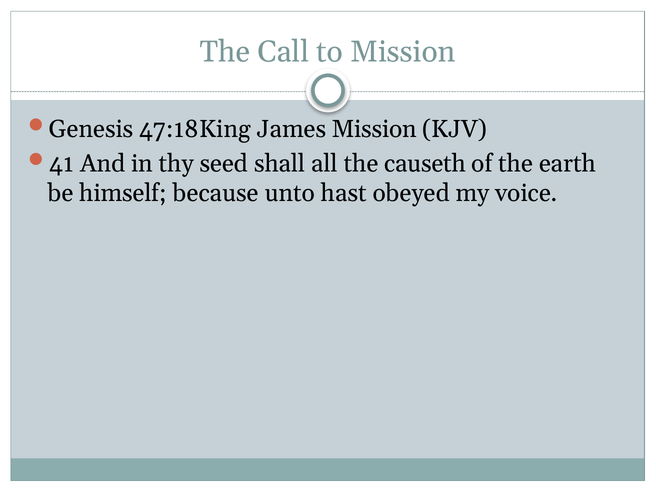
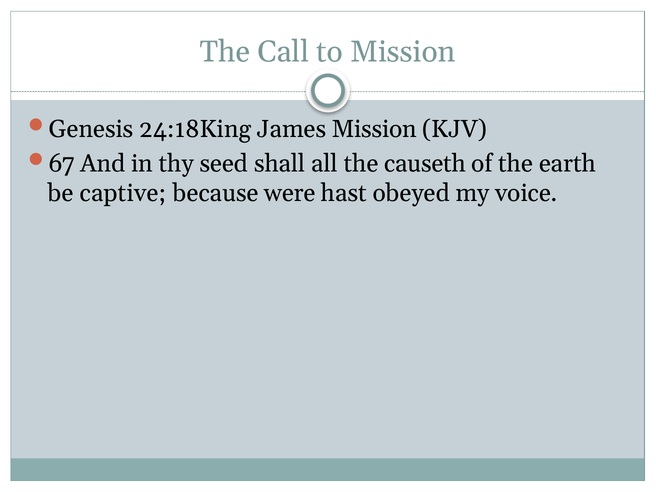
47:18King: 47:18King -> 24:18King
41: 41 -> 67
himself: himself -> captive
unto: unto -> were
